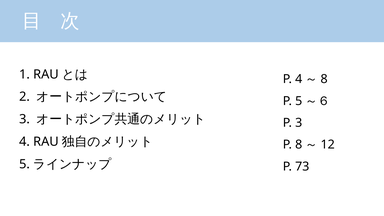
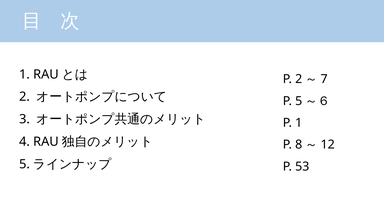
P 4: 4 -> 2
8 at (324, 79): 8 -> 7
P 3: 3 -> 1
73: 73 -> 53
